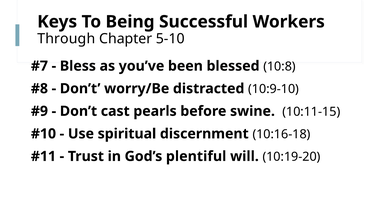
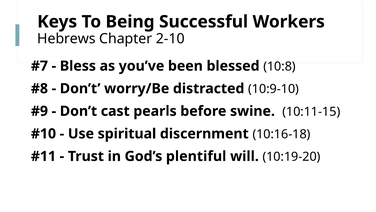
Through: Through -> Hebrews
5-10: 5-10 -> 2-10
